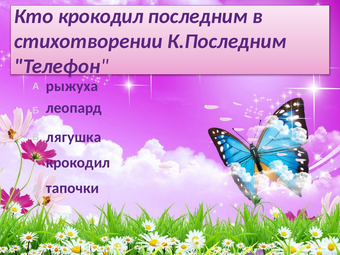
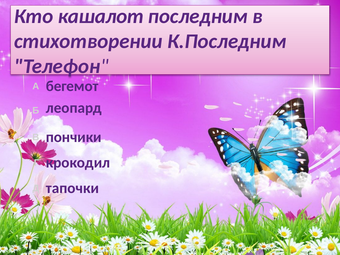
Кто крокодил: крокодил -> кашалот
рыжуха: рыжуха -> бегемот
лягушка: лягушка -> пончики
